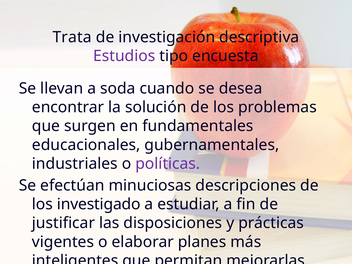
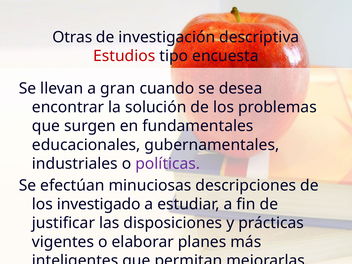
Trata: Trata -> Otras
Estudios colour: purple -> red
soda: soda -> gran
